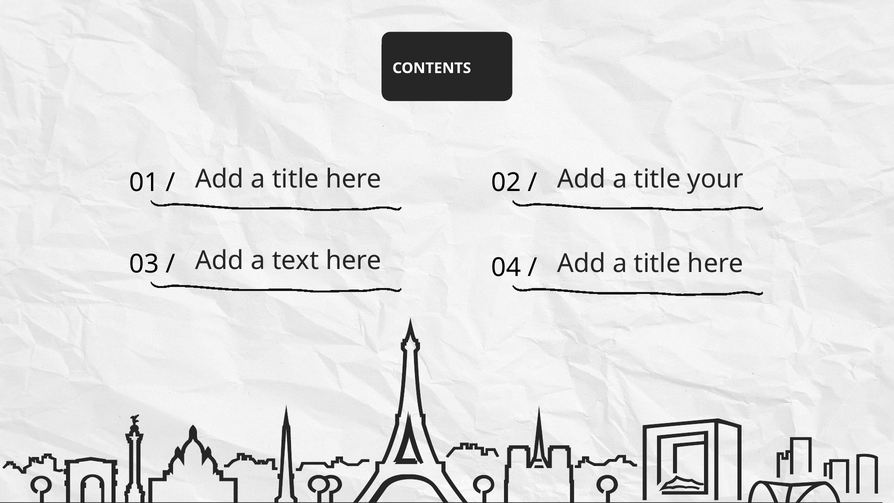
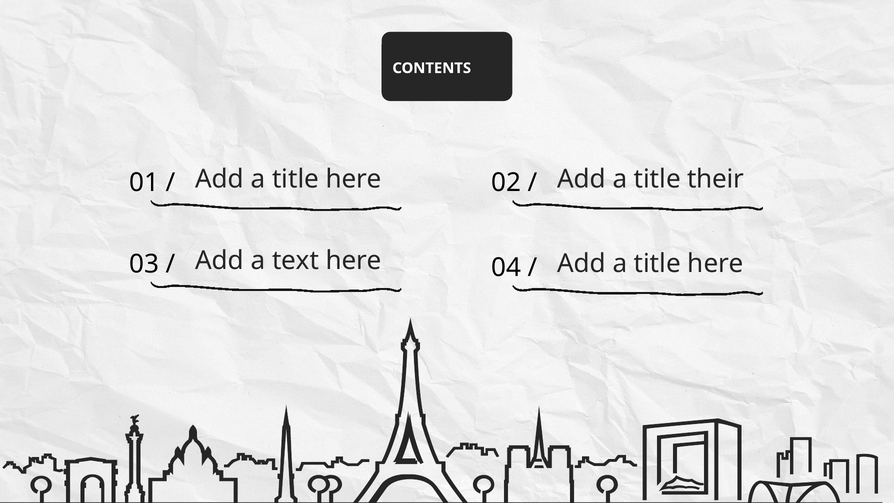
your: your -> their
